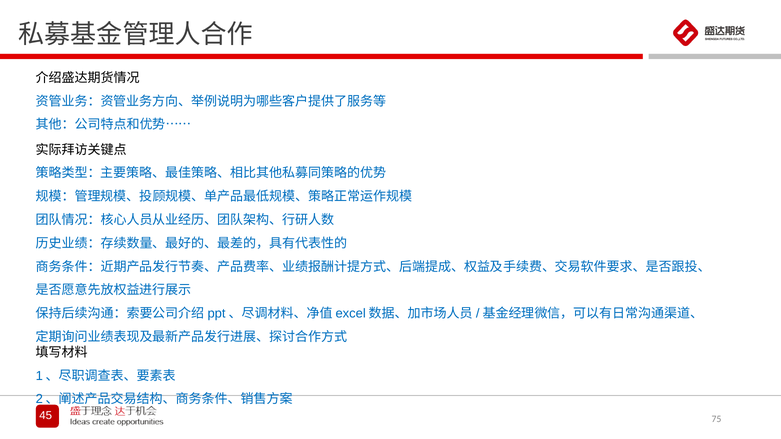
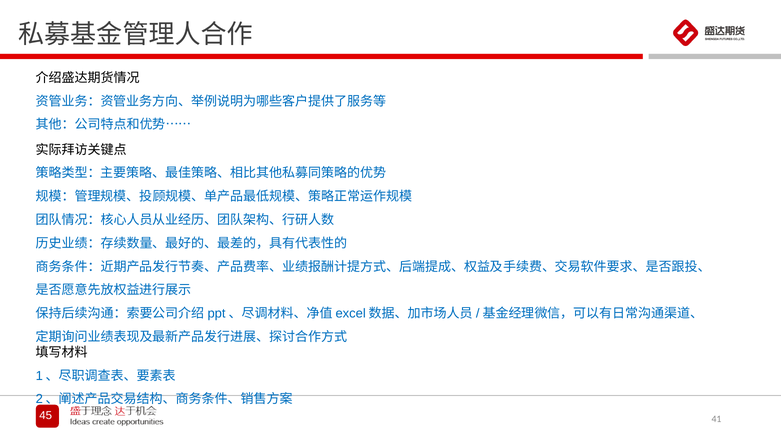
75: 75 -> 41
